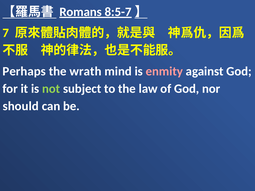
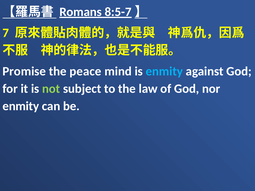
Perhaps: Perhaps -> Promise
wrath: wrath -> peace
enmity at (164, 71) colour: pink -> light blue
should at (21, 106): should -> enmity
